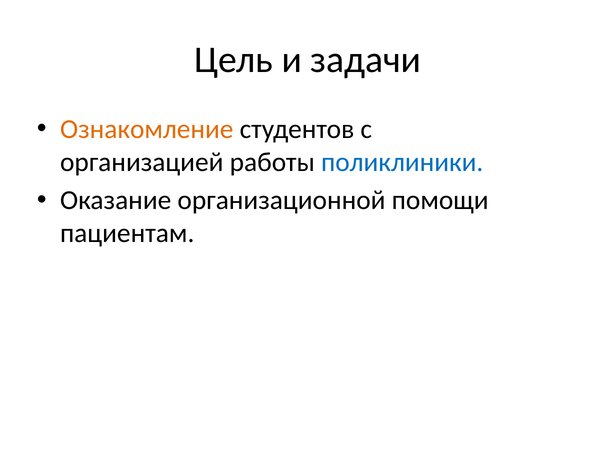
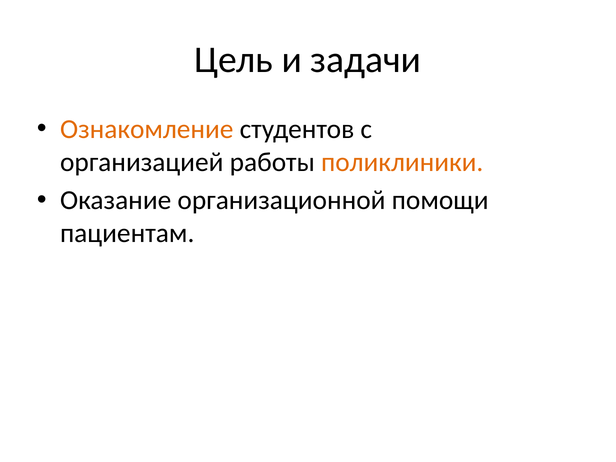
поликлиники colour: blue -> orange
